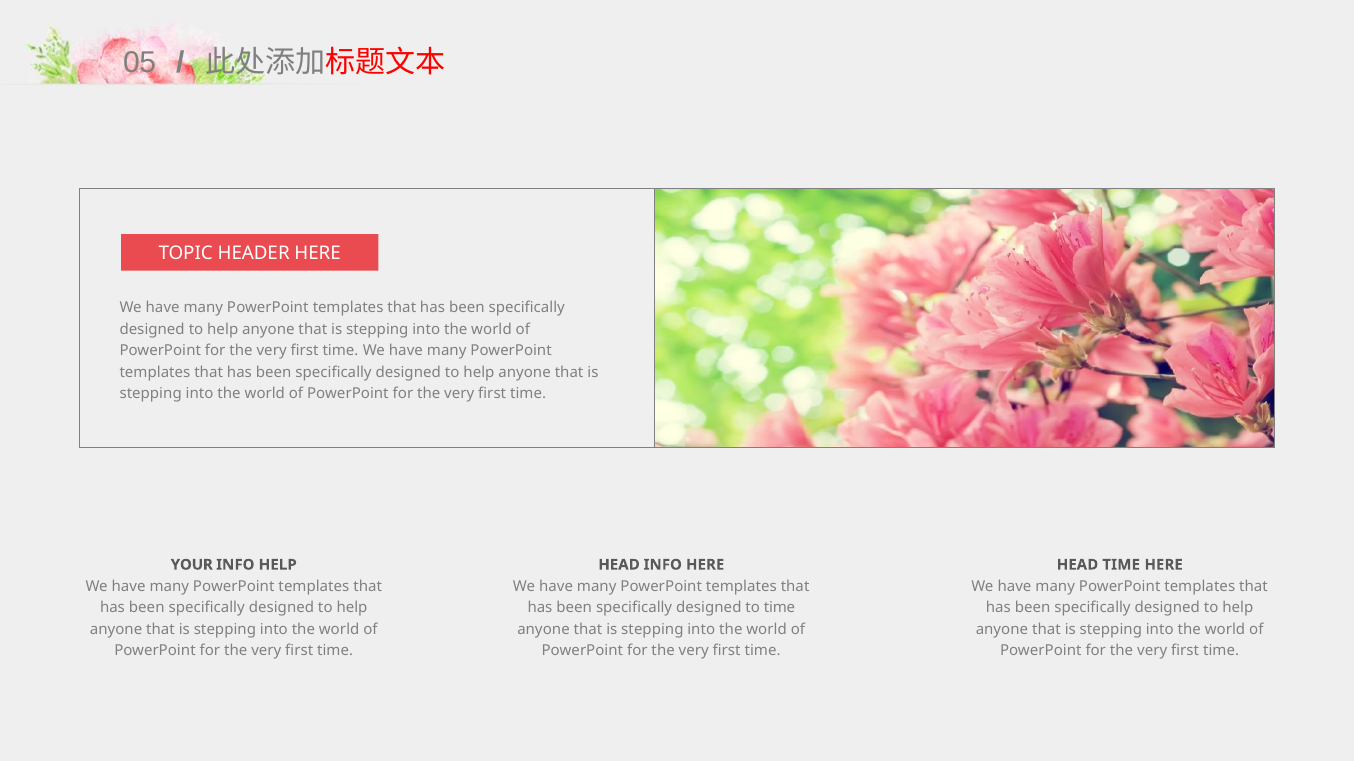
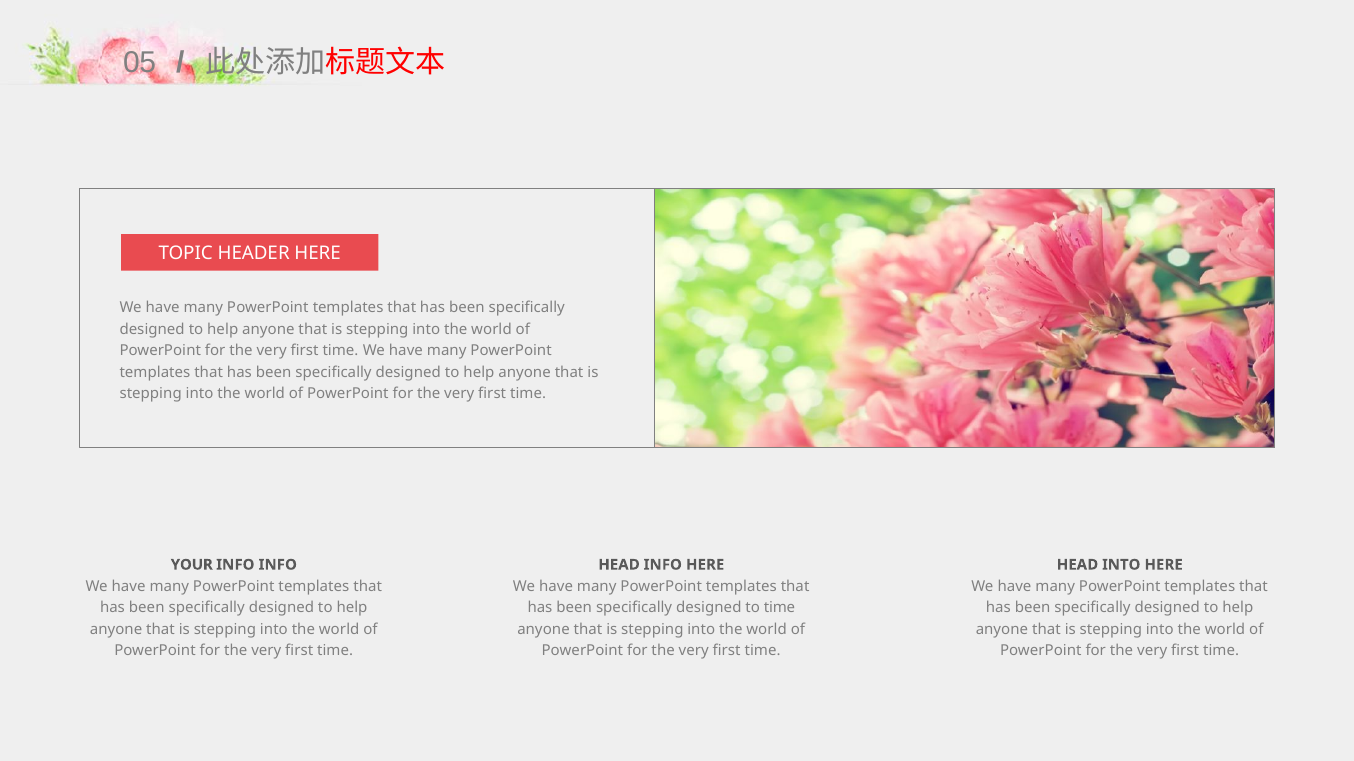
INFO HELP: HELP -> INFO
HEAD TIME: TIME -> INTO
